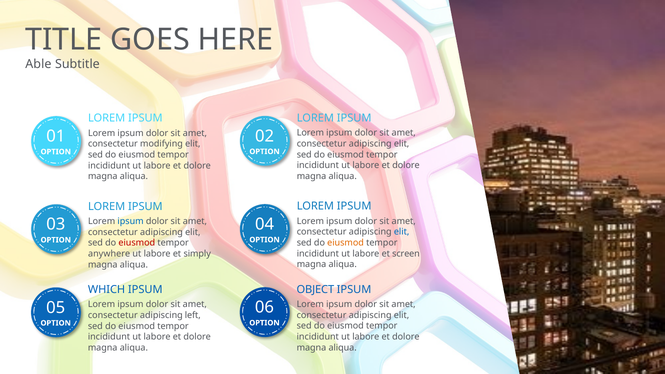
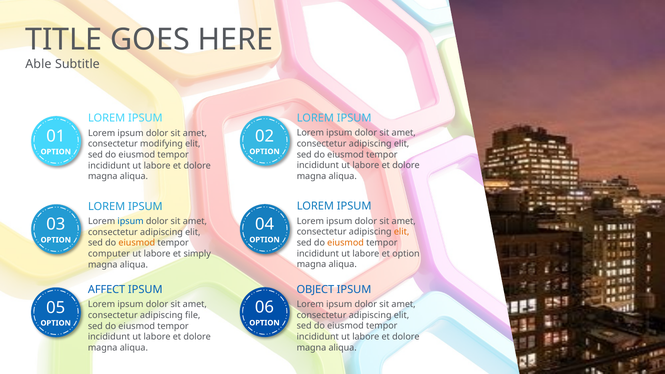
elit at (402, 232) colour: blue -> orange
eiusmod at (137, 243) colour: red -> orange
et screen: screen -> option
anywhere: anywhere -> computer
WHICH: WHICH -> AFFECT
left: left -> file
